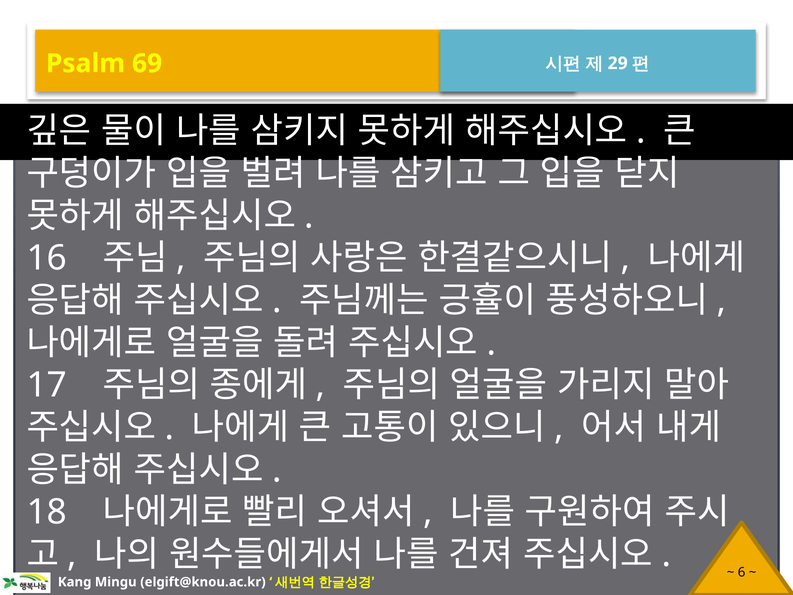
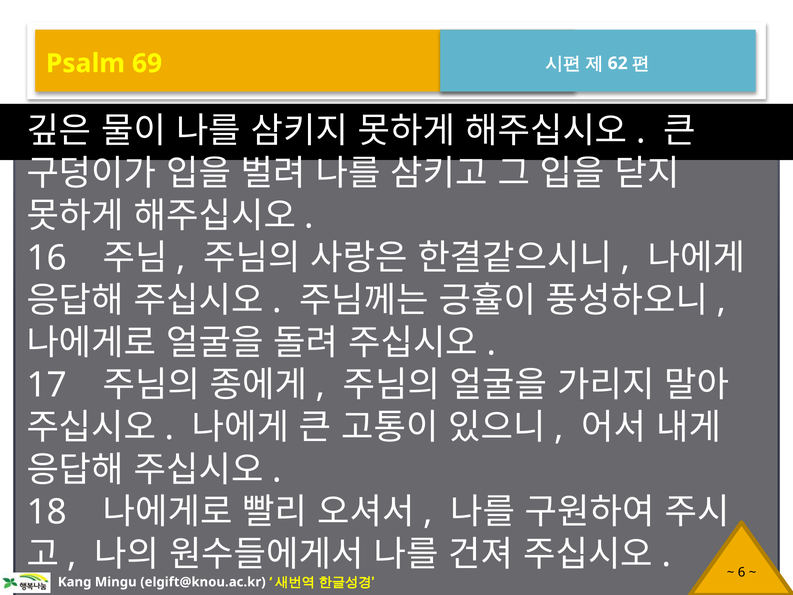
29: 29 -> 62
